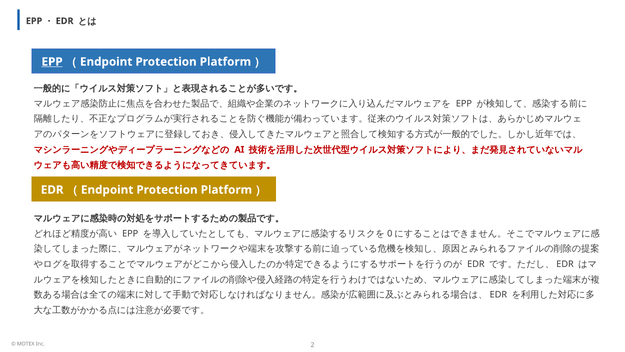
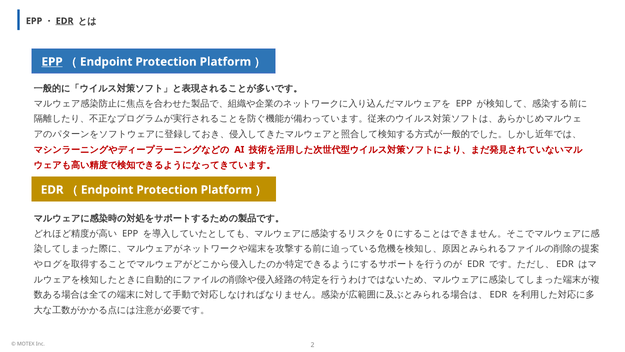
EDR at (65, 21) underline: none -> present
